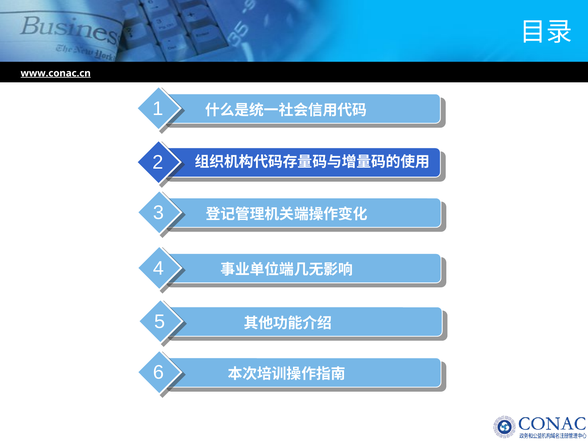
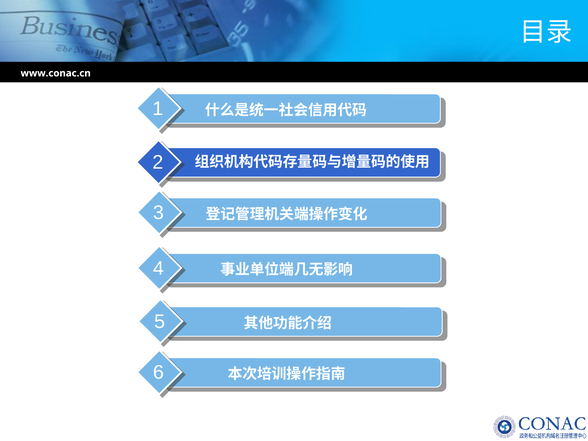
www.conac.cn underline: present -> none
